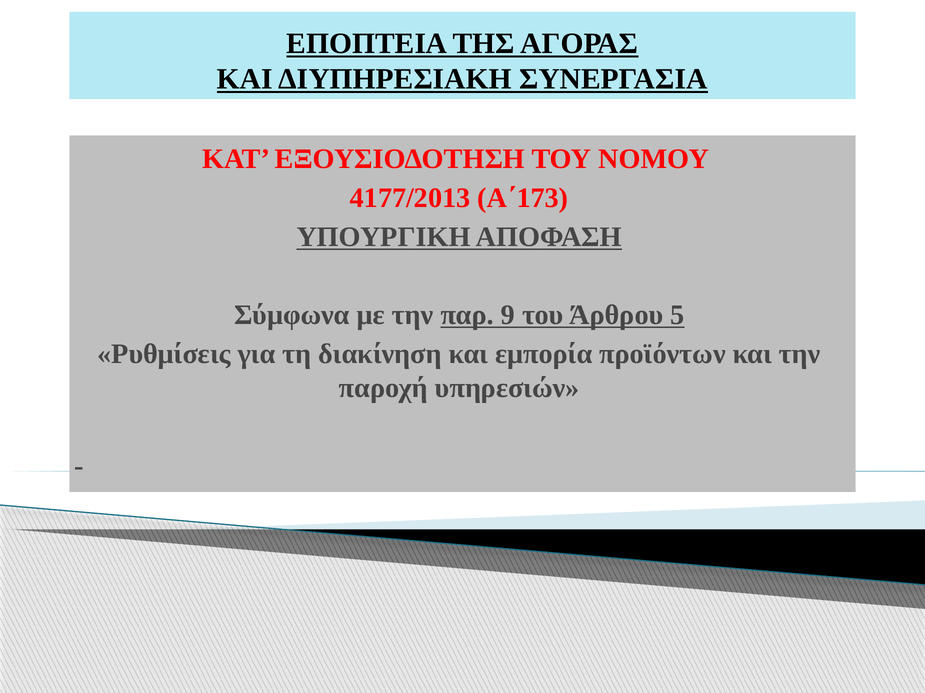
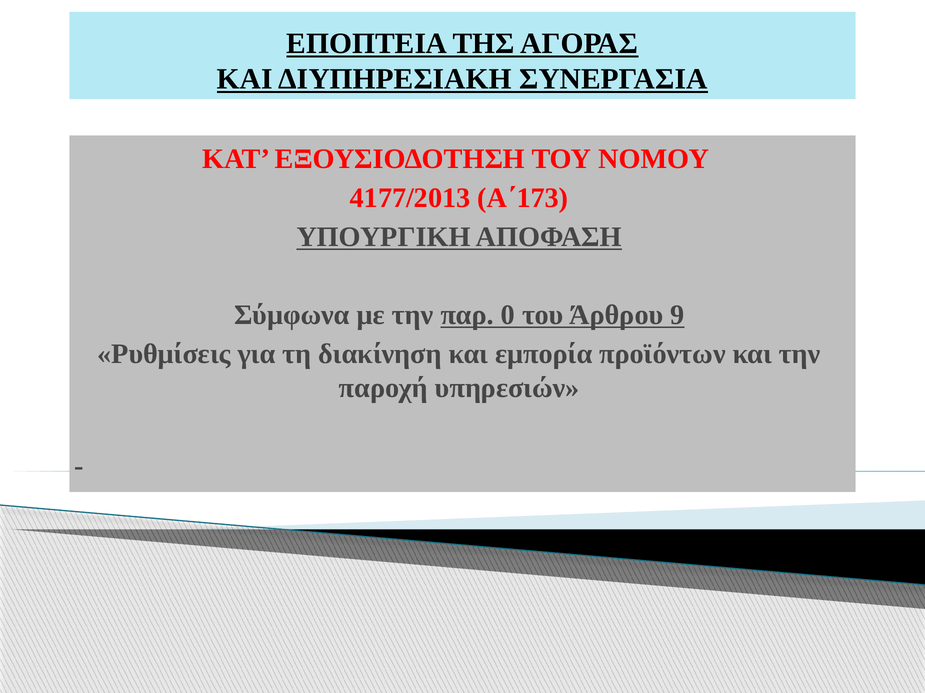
9: 9 -> 0
5: 5 -> 9
